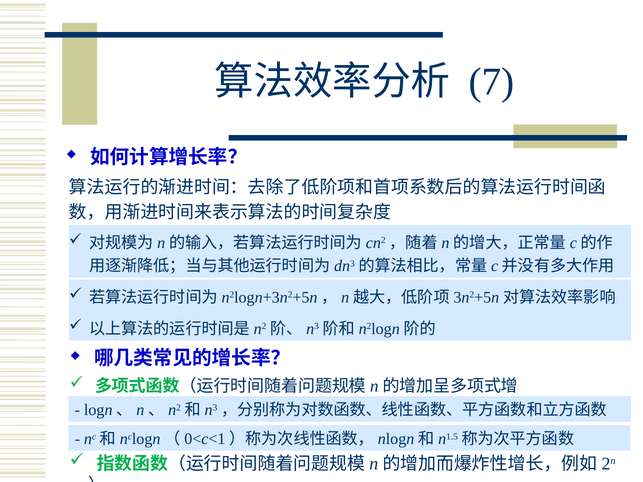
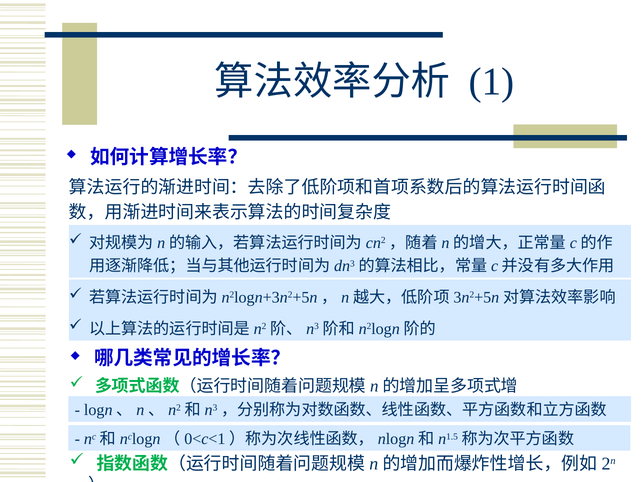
7: 7 -> 1
